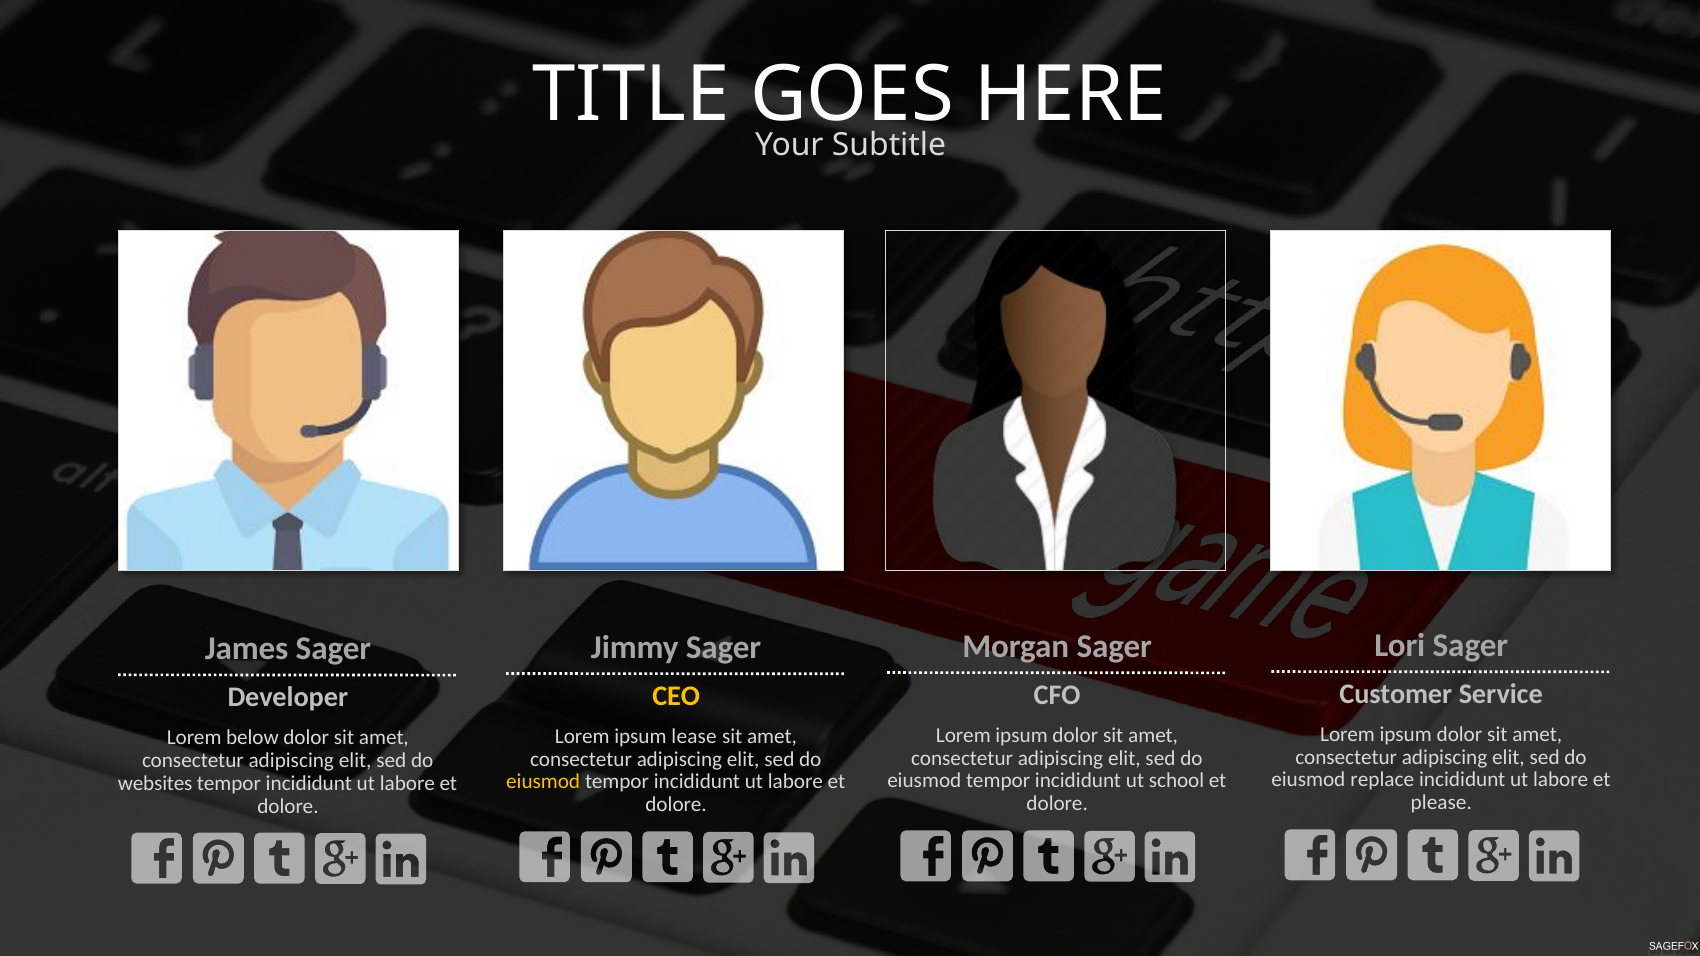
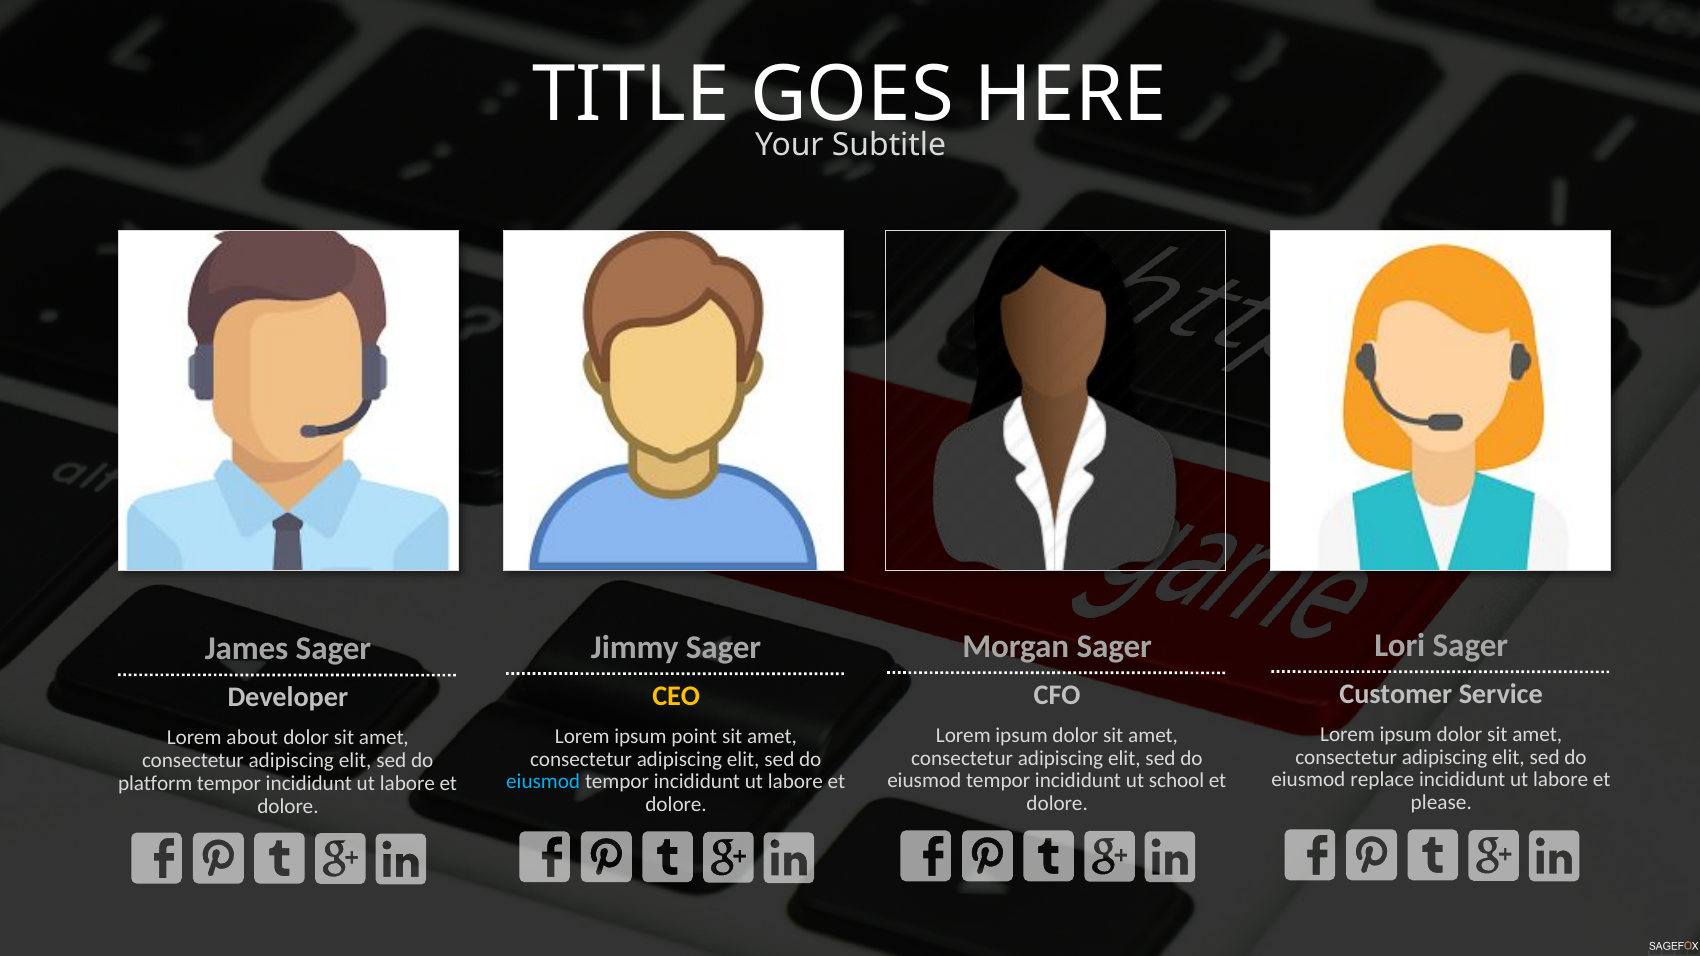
lease: lease -> point
below: below -> about
eiusmod at (543, 782) colour: yellow -> light blue
websites: websites -> platform
